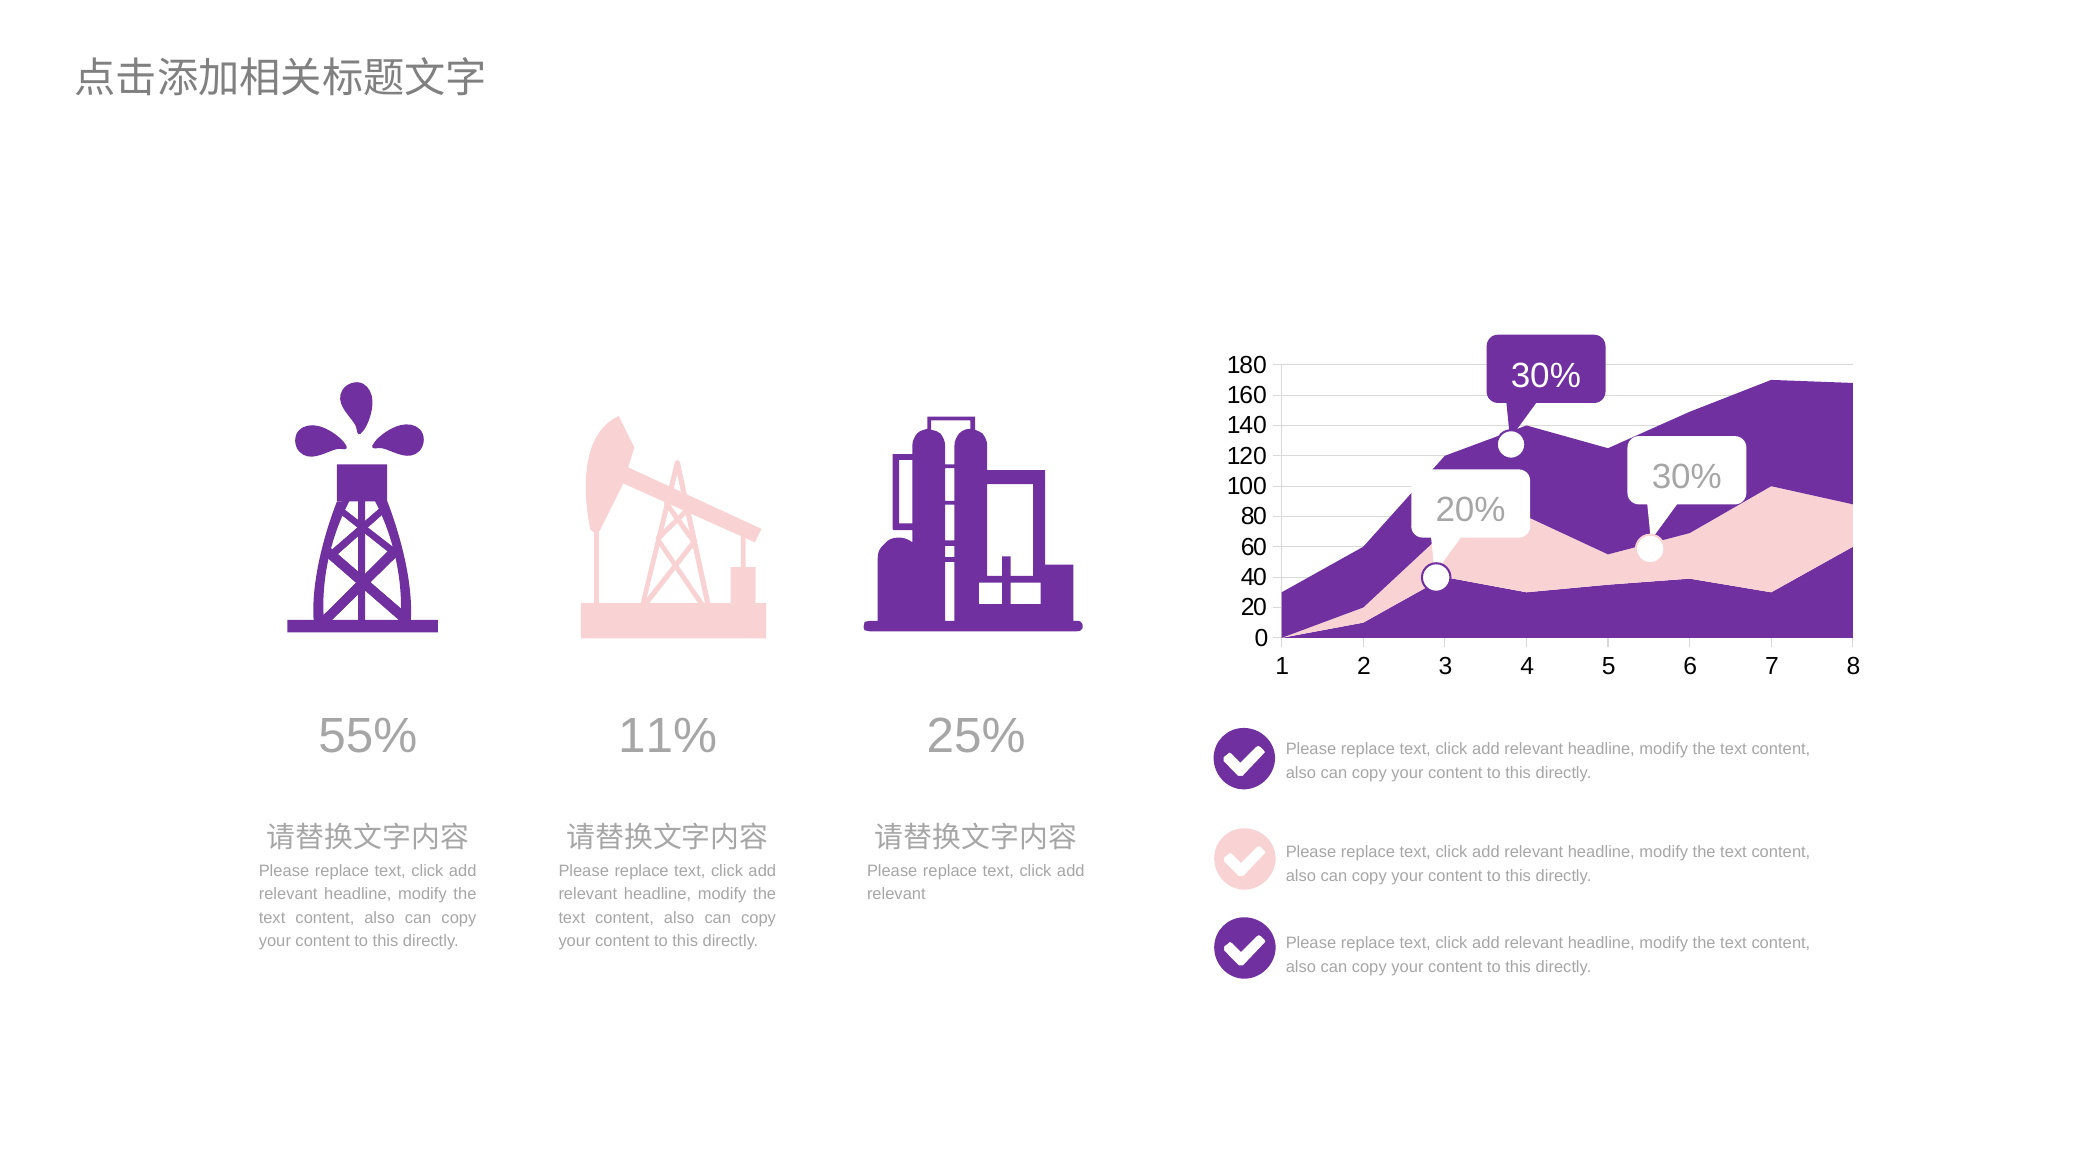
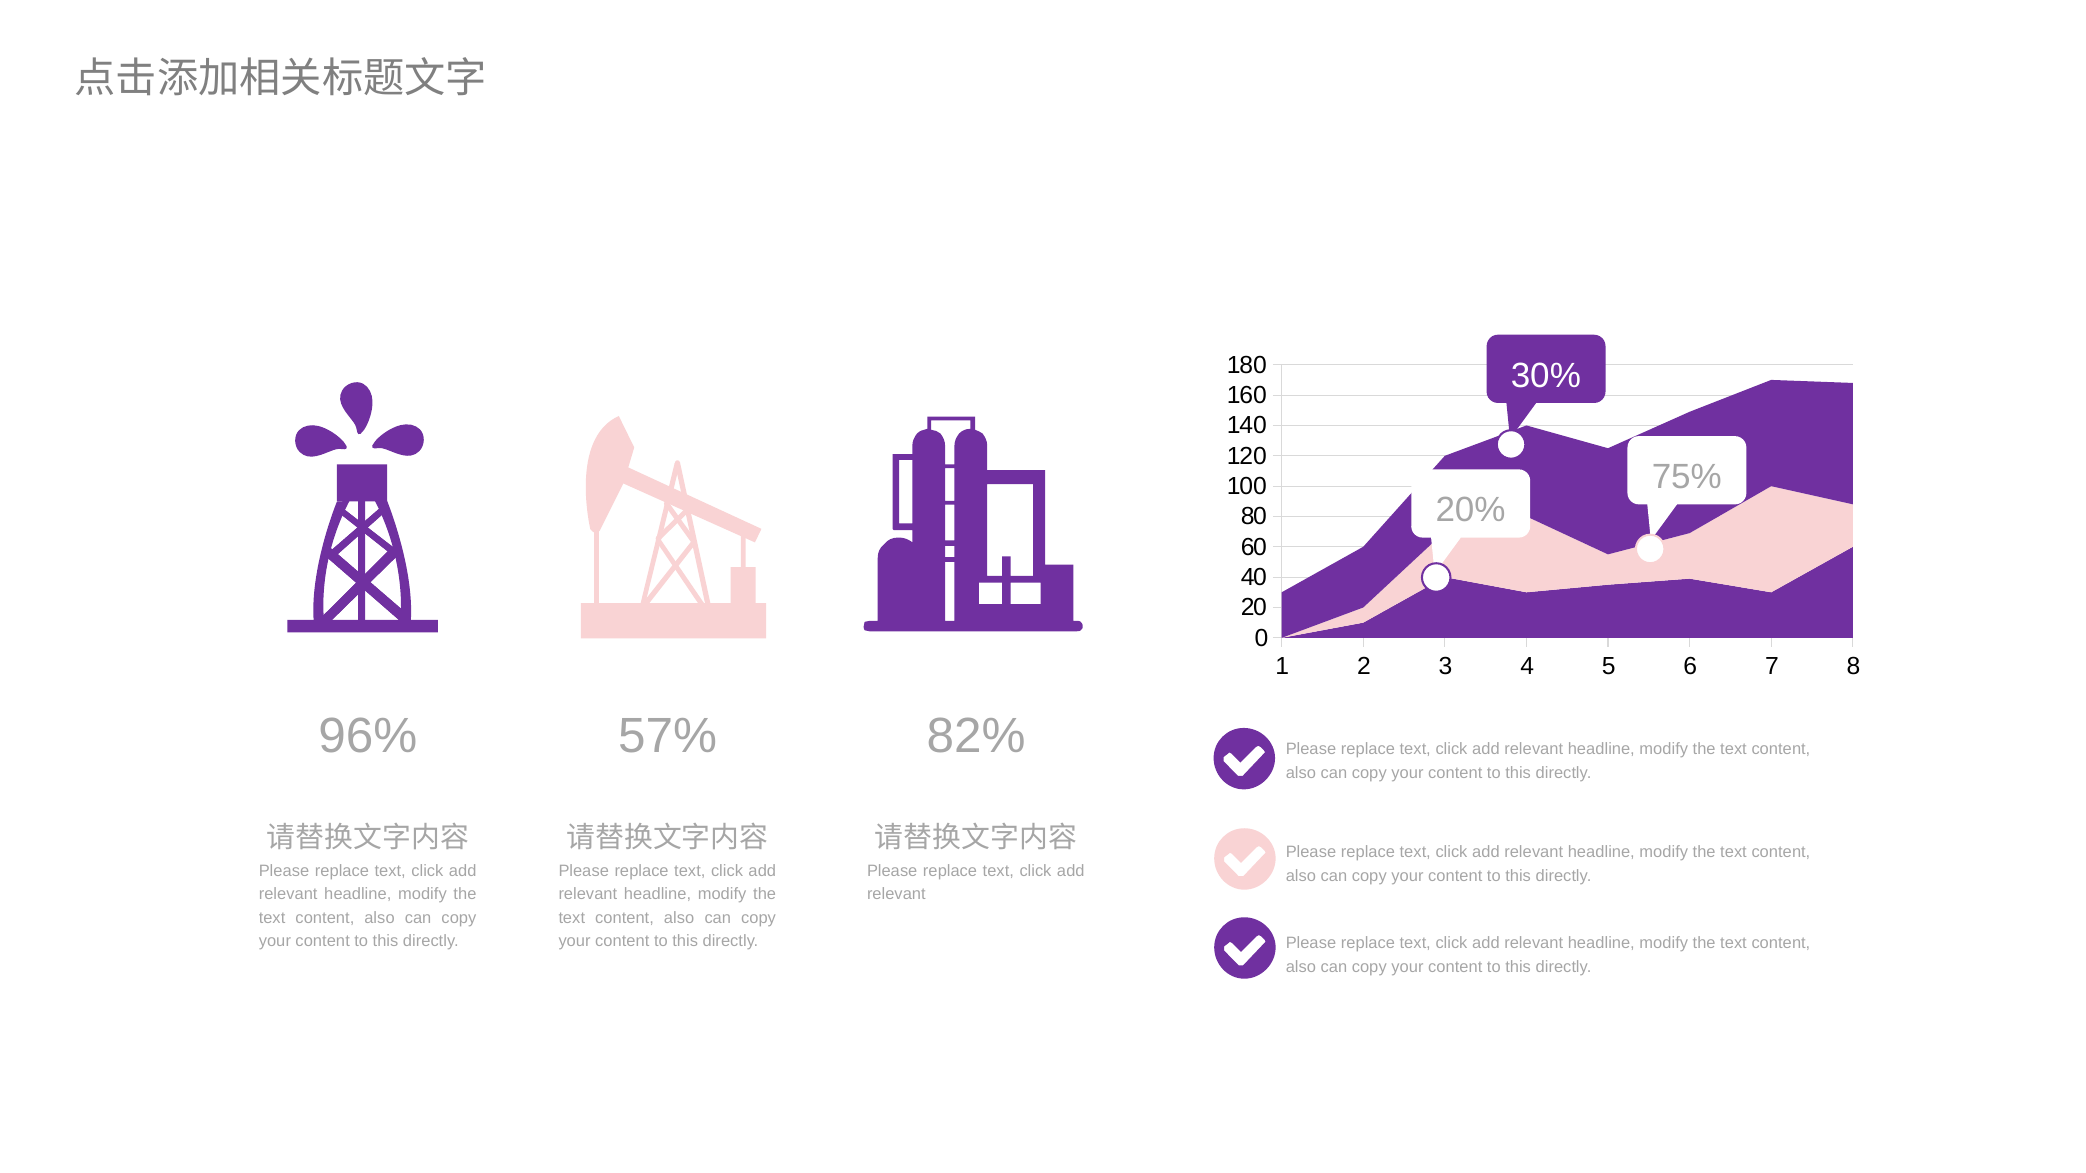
30% at (1687, 477): 30% -> 75%
55%: 55% -> 96%
11%: 11% -> 57%
25%: 25% -> 82%
